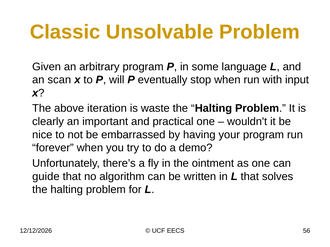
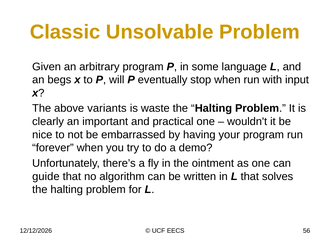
scan: scan -> begs
iteration: iteration -> variants
